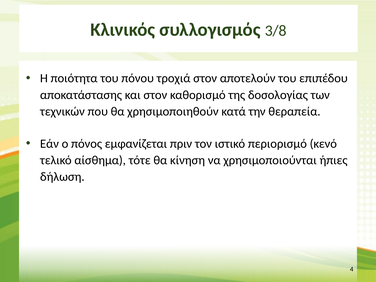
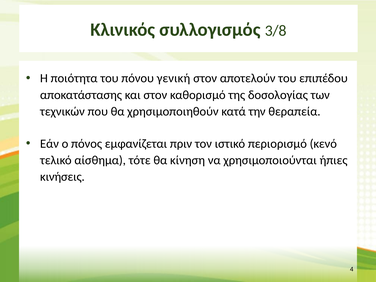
τροχιά: τροχιά -> γενική
δήλωση: δήλωση -> κινήσεις
